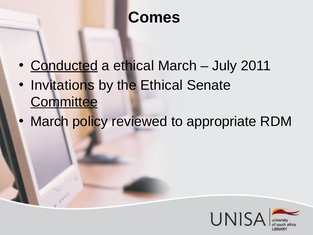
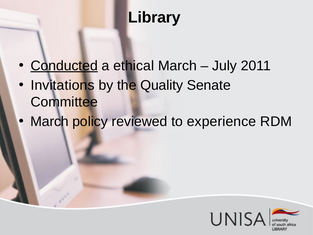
Comes: Comes -> Library
the Ethical: Ethical -> Quality
Committee underline: present -> none
appropriate: appropriate -> experience
